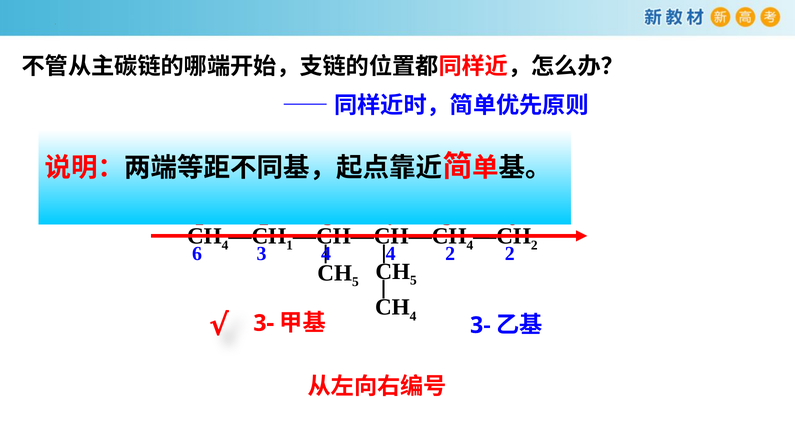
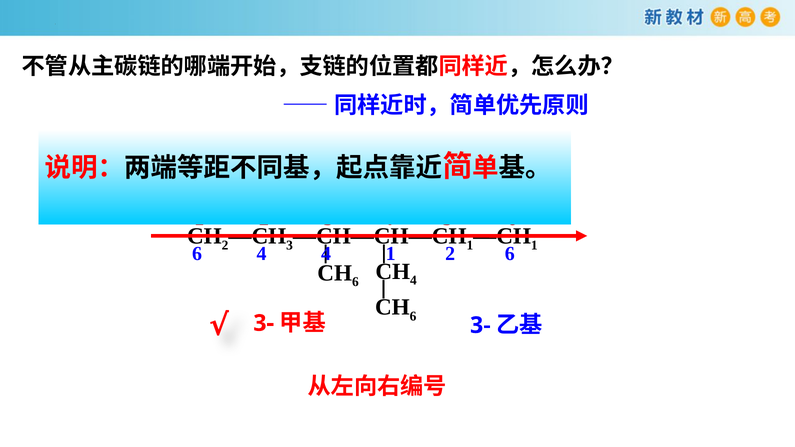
4 at (225, 245): 4 -> 2
1 at (290, 245): 1 -> 3
4 at (470, 245): 4 -> 1
2 at (534, 245): 2 -> 1
6 3: 3 -> 4
4 4: 4 -> 1
2 2: 2 -> 6
5 at (413, 281): 5 -> 4
5 at (355, 282): 5 -> 6
4 at (413, 316): 4 -> 6
